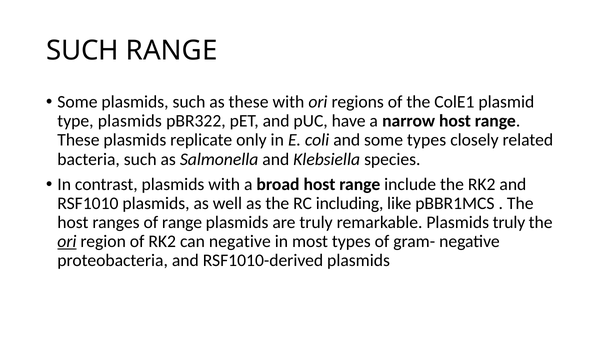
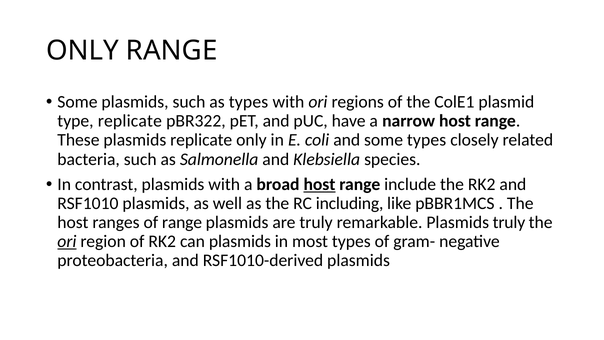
SUCH at (82, 51): SUCH -> ONLY
as these: these -> types
type plasmids: plasmids -> replicate
host at (319, 184) underline: none -> present
can negative: negative -> plasmids
